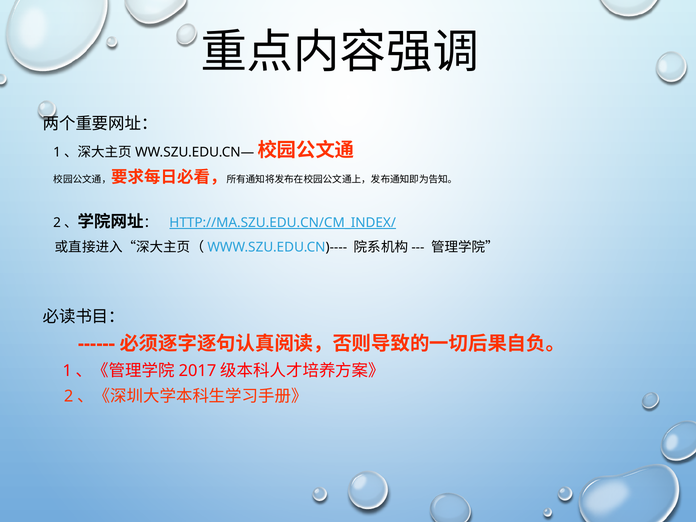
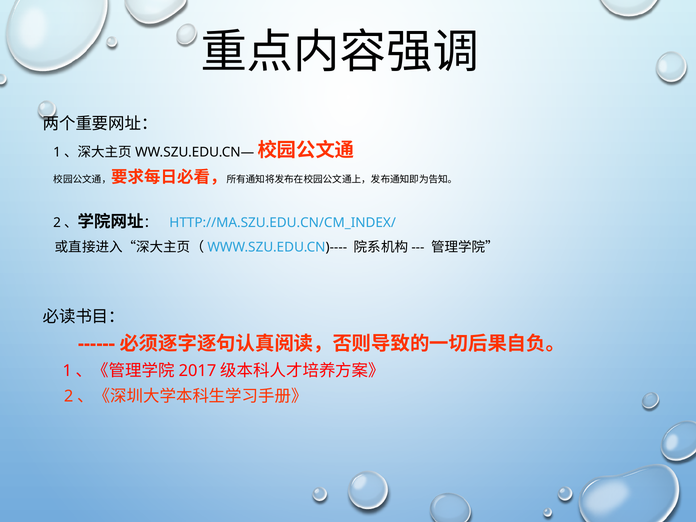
HTTP://MA.SZU.EDU.CN/CM_INDEX/ underline: present -> none
